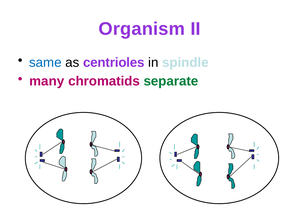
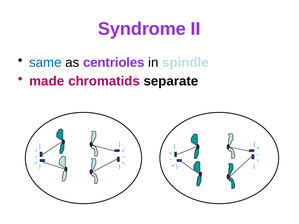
Organism: Organism -> Syndrome
many: many -> made
separate colour: green -> black
